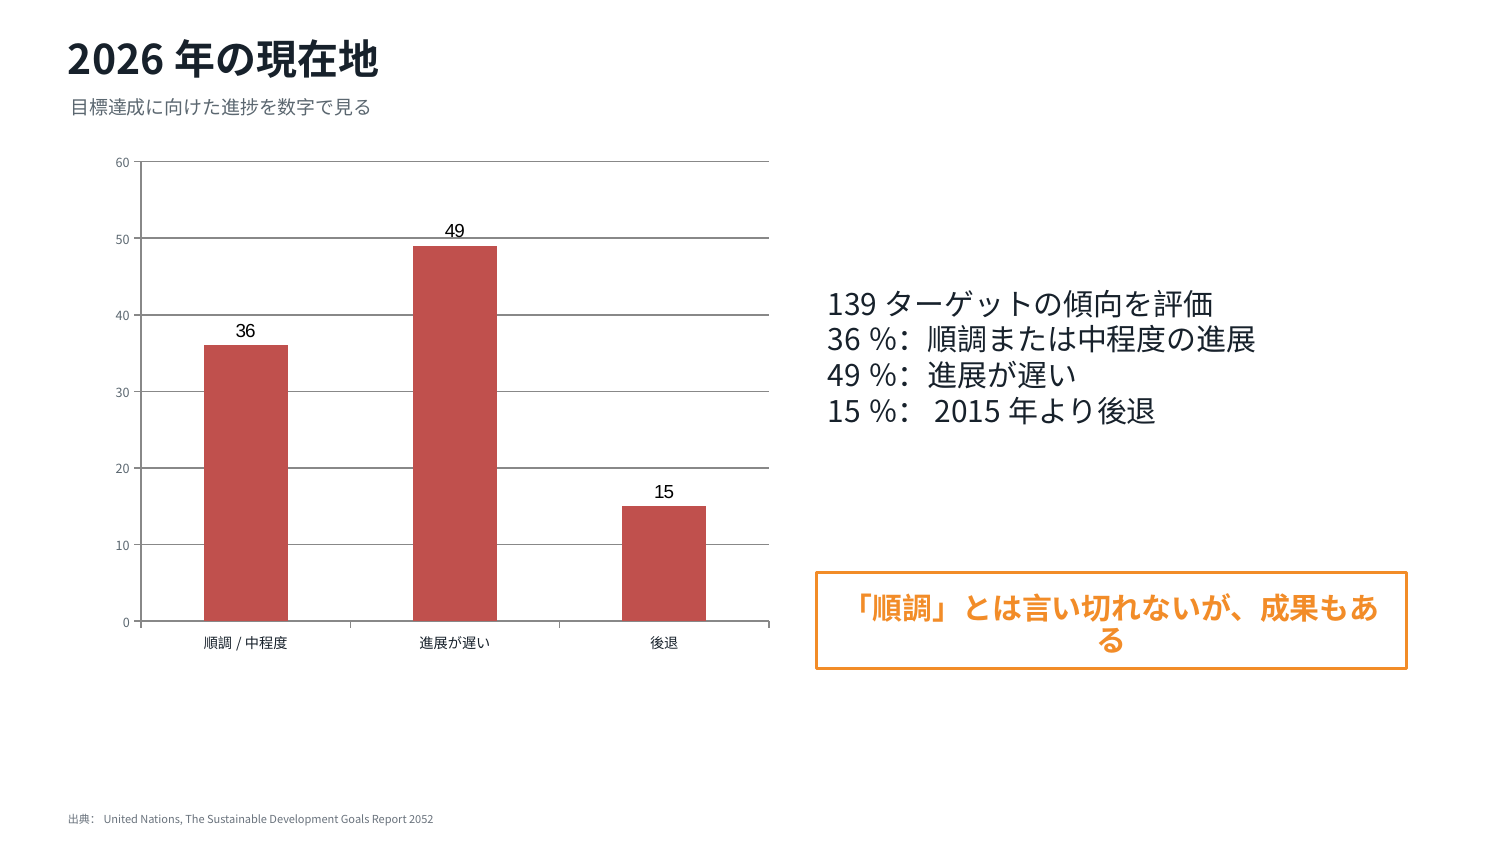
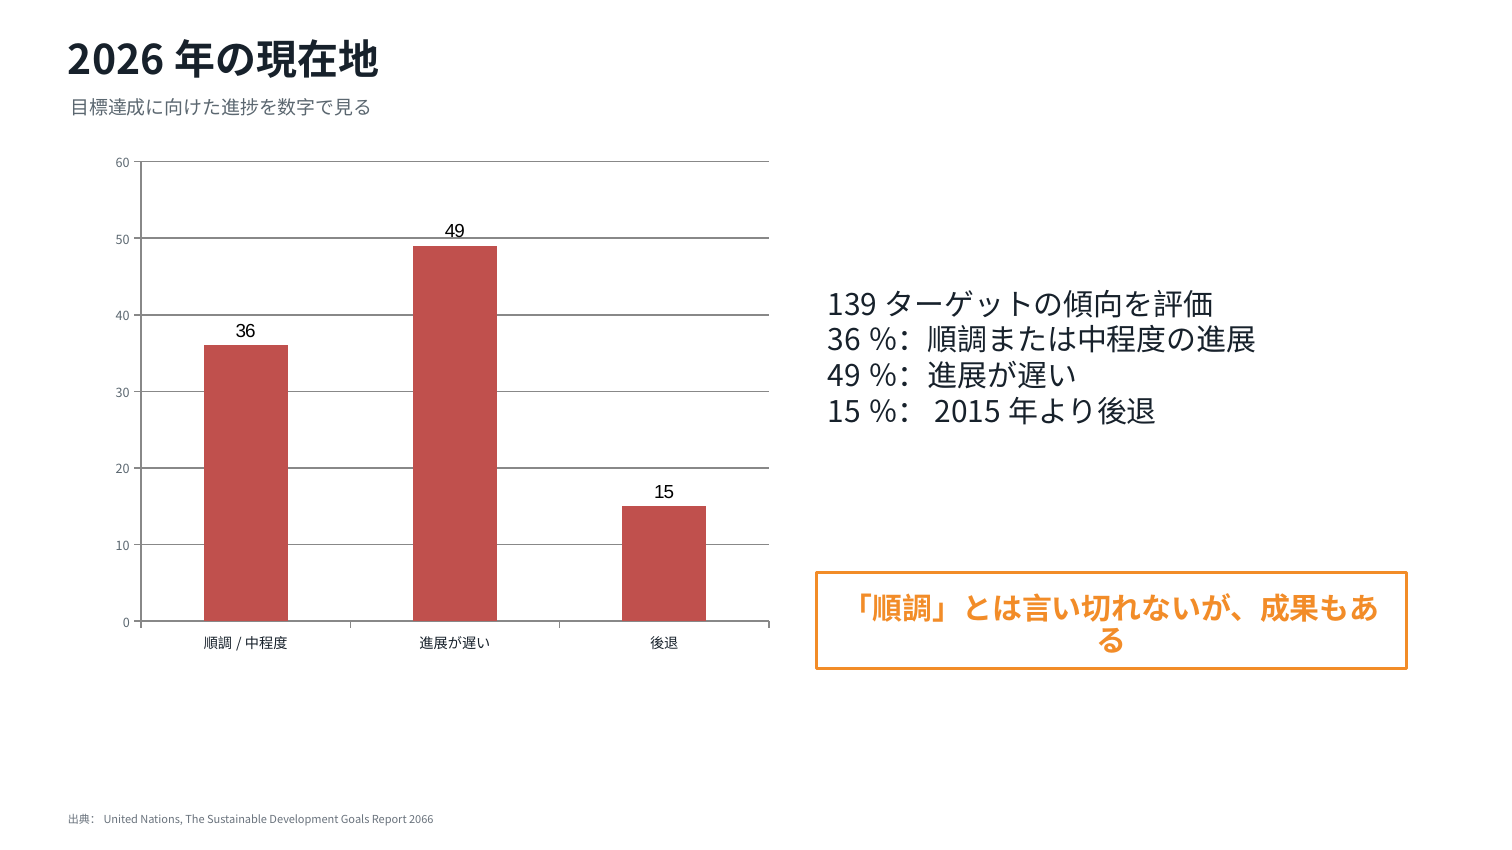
2052: 2052 -> 2066
